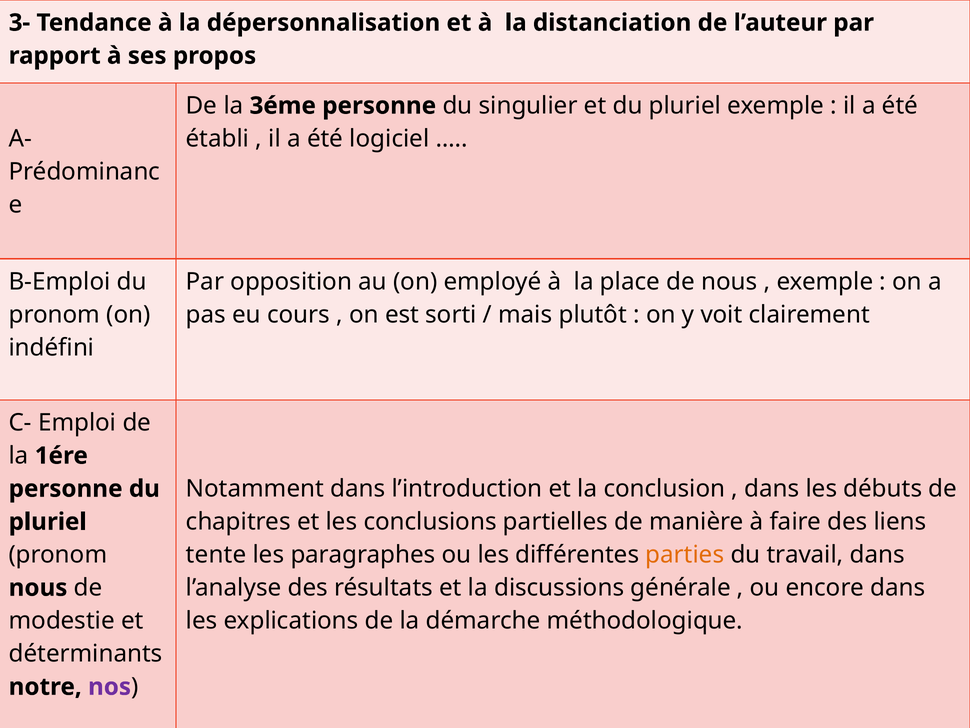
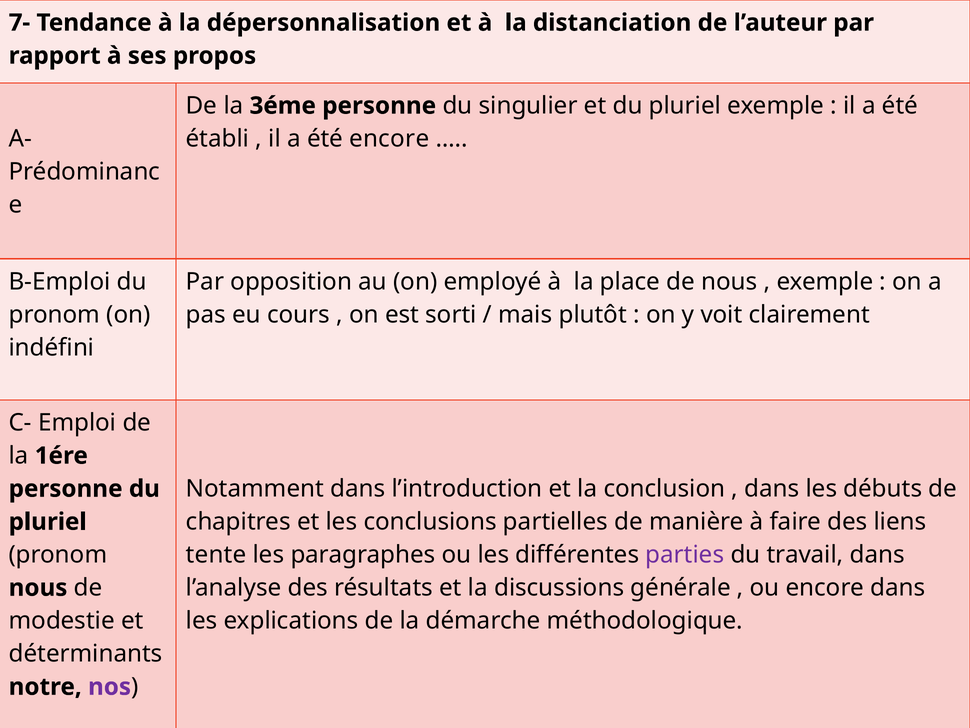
3-: 3- -> 7-
été logiciel: logiciel -> encore
parties colour: orange -> purple
